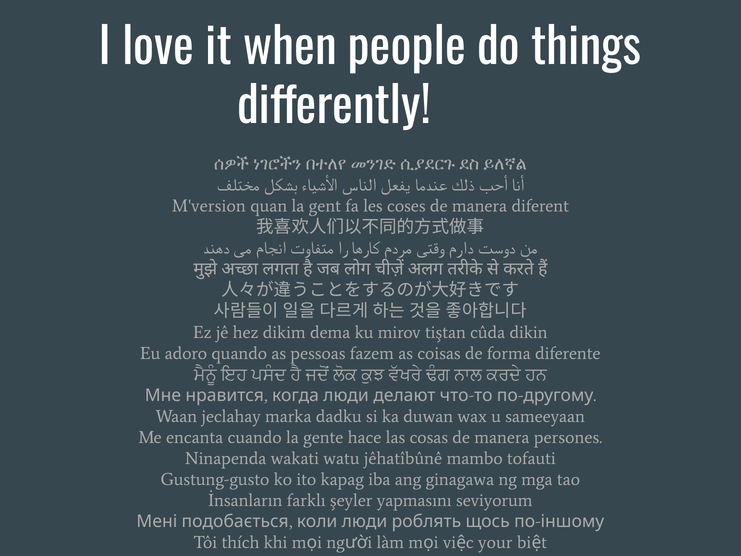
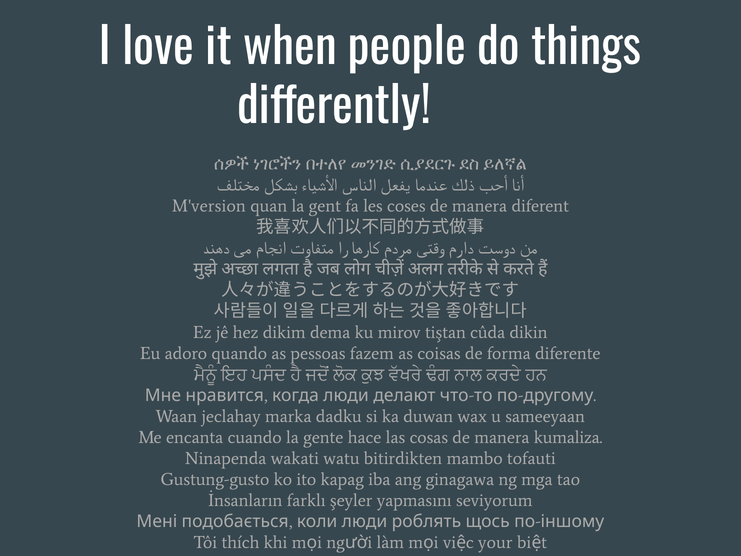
persones: persones -> kumaliza
jêhatîbûnê: jêhatîbûnê -> bitirdikten
